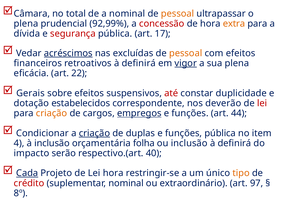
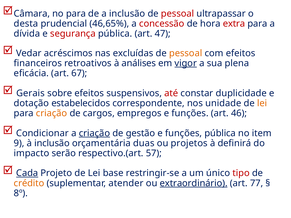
no total: total -> para
a nominal: nominal -> inclusão
pessoal at (178, 14) colour: orange -> red
plena at (26, 24): plena -> desta
92,99%: 92,99% -> 46,65%
extra colour: orange -> red
17: 17 -> 47
acréscimos underline: present -> none
retroativos à definirá: definirá -> análises
22: 22 -> 67
deverão: deverão -> unidade
lei at (262, 103) colour: red -> orange
empregos underline: present -> none
44: 44 -> 46
duplas: duplas -> gestão
4: 4 -> 9
folha: folha -> duas
ou inclusão: inclusão -> projetos
40: 40 -> 57
Lei hora: hora -> base
tipo colour: orange -> red
crédito colour: red -> orange
suplementar nominal: nominal -> atender
extraordinário underline: none -> present
97: 97 -> 77
